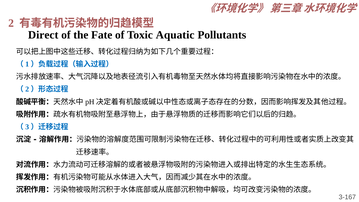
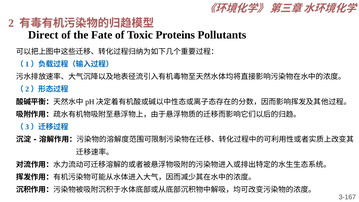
Aquatic: Aquatic -> Proteins
